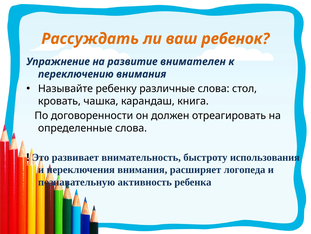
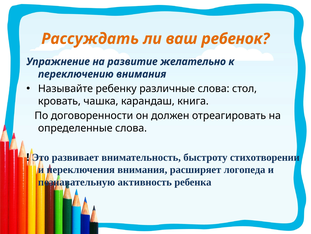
внимателен: внимателен -> желательно
использования: использования -> стихотворении
